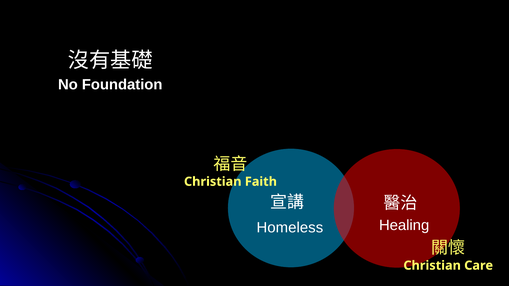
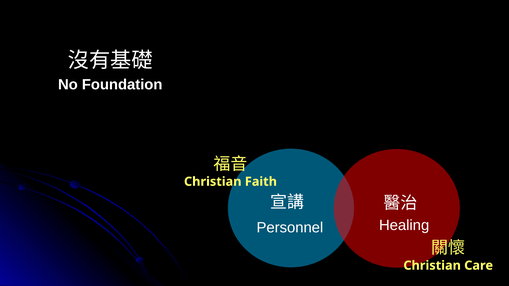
Homeless: Homeless -> Personnel
